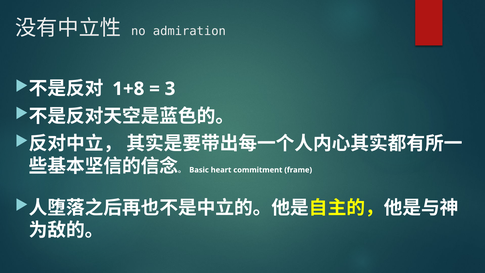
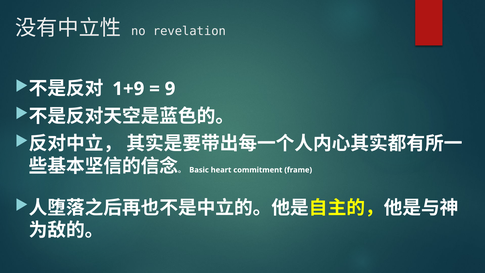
admiration: admiration -> revelation
1+8: 1+8 -> 1+9
3: 3 -> 9
